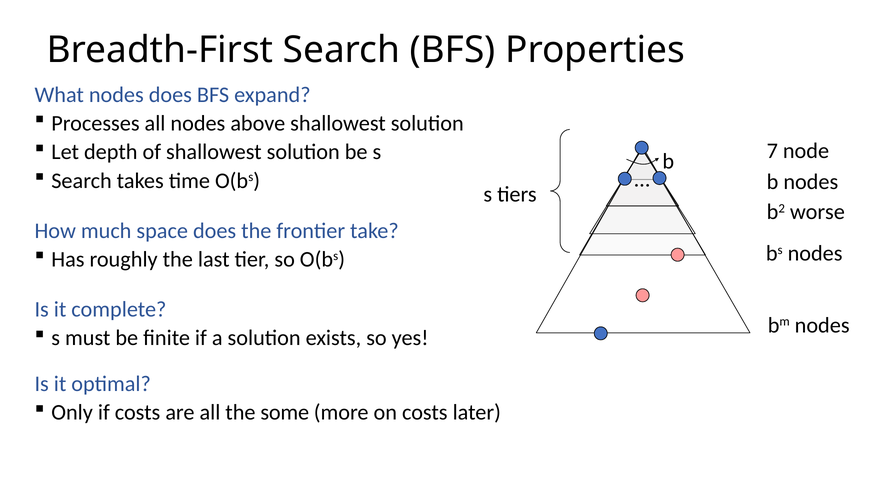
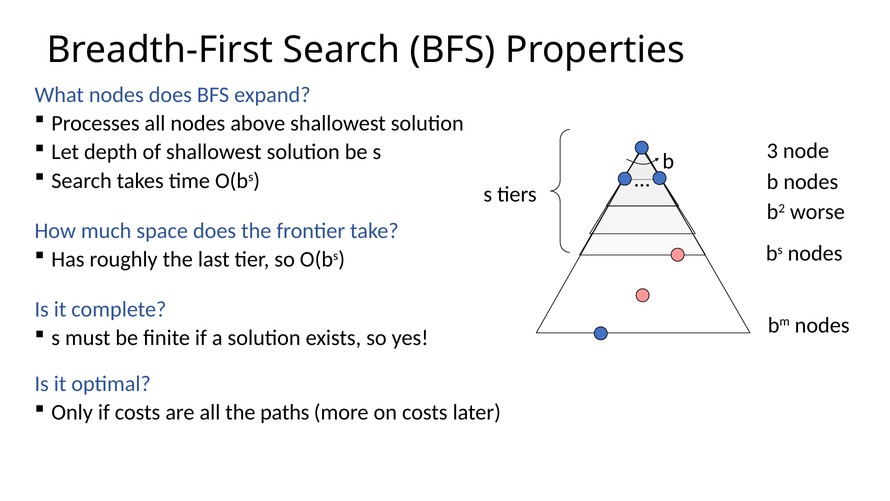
7: 7 -> 3
some: some -> paths
